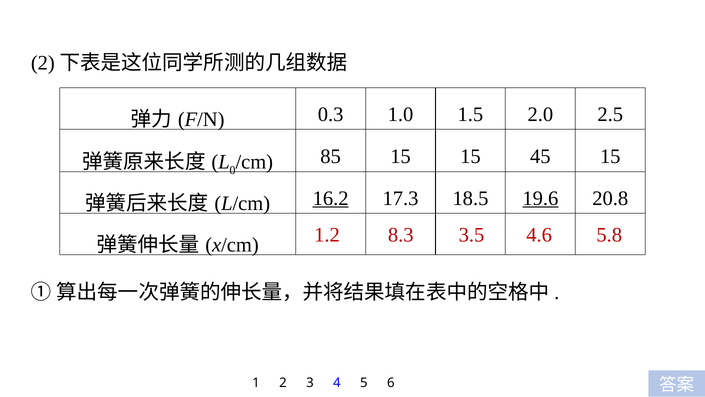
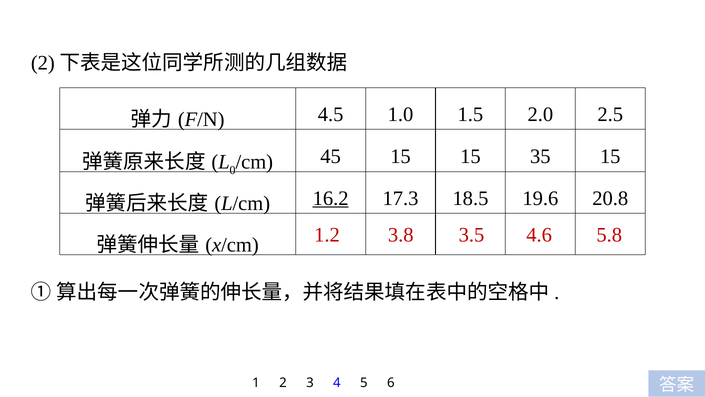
0.3: 0.3 -> 4.5
85: 85 -> 45
45: 45 -> 35
19.6 underline: present -> none
8.3: 8.3 -> 3.8
